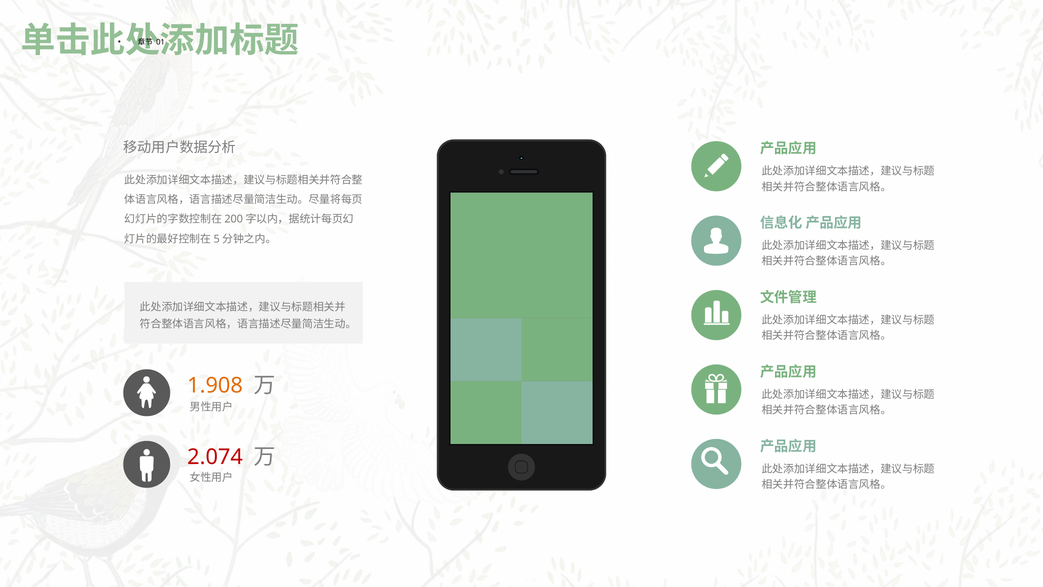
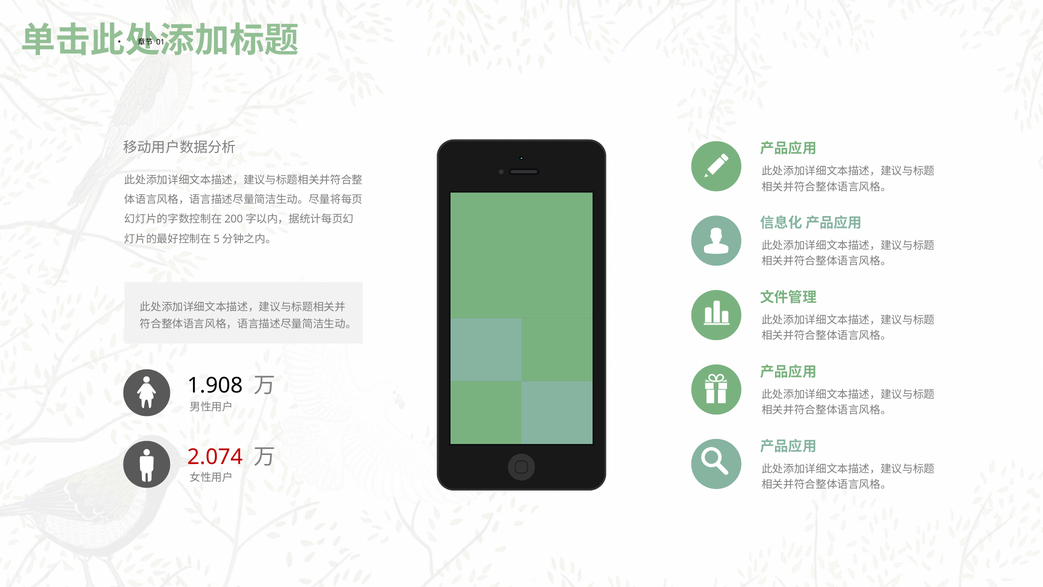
1.908 colour: orange -> black
